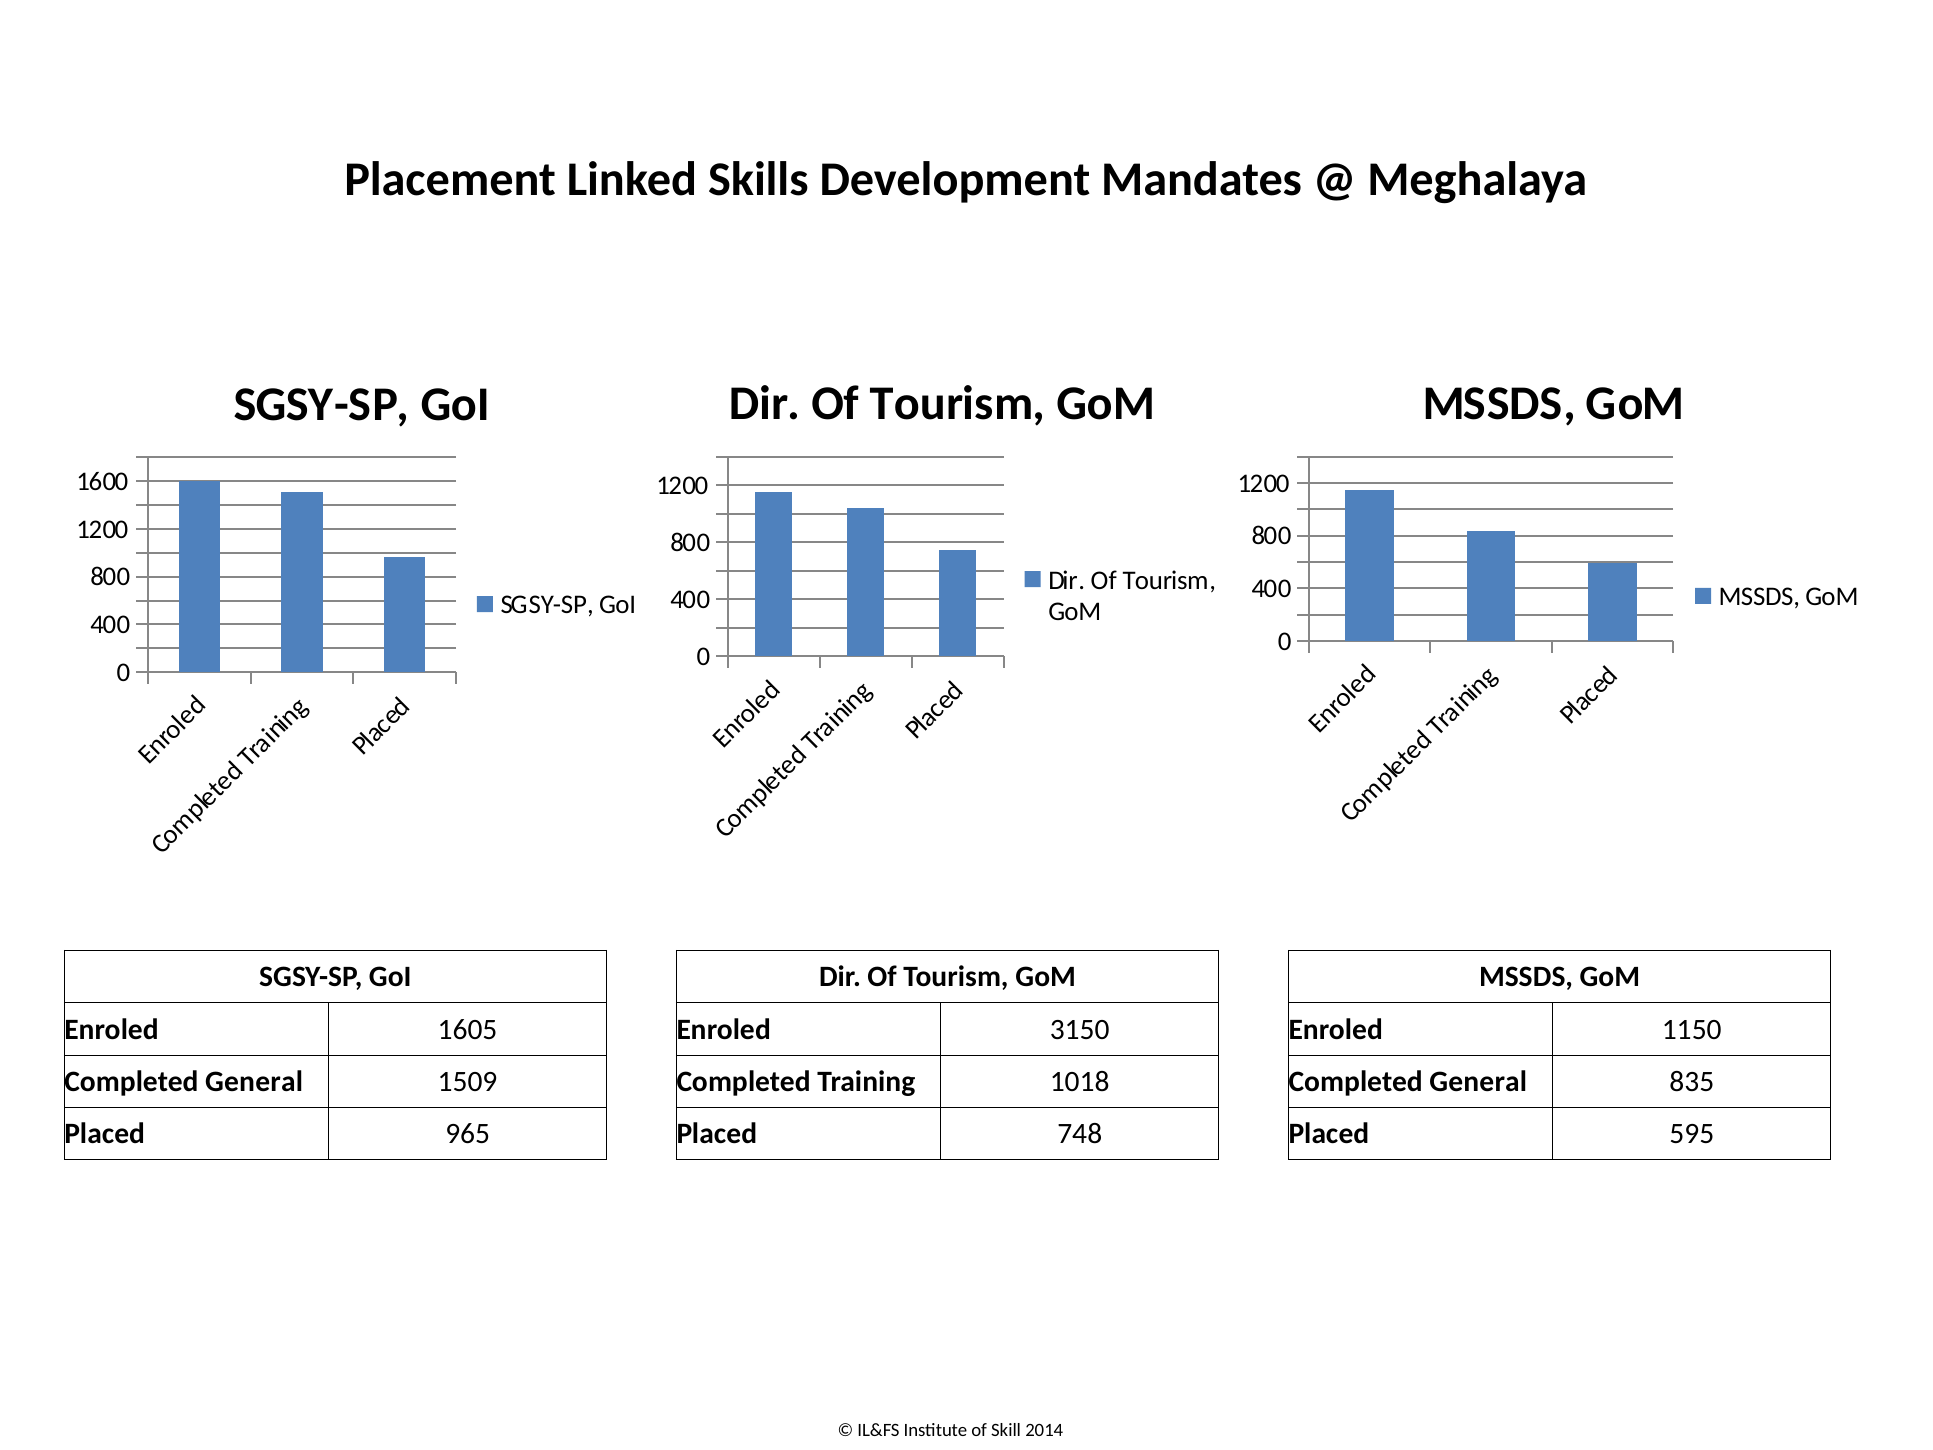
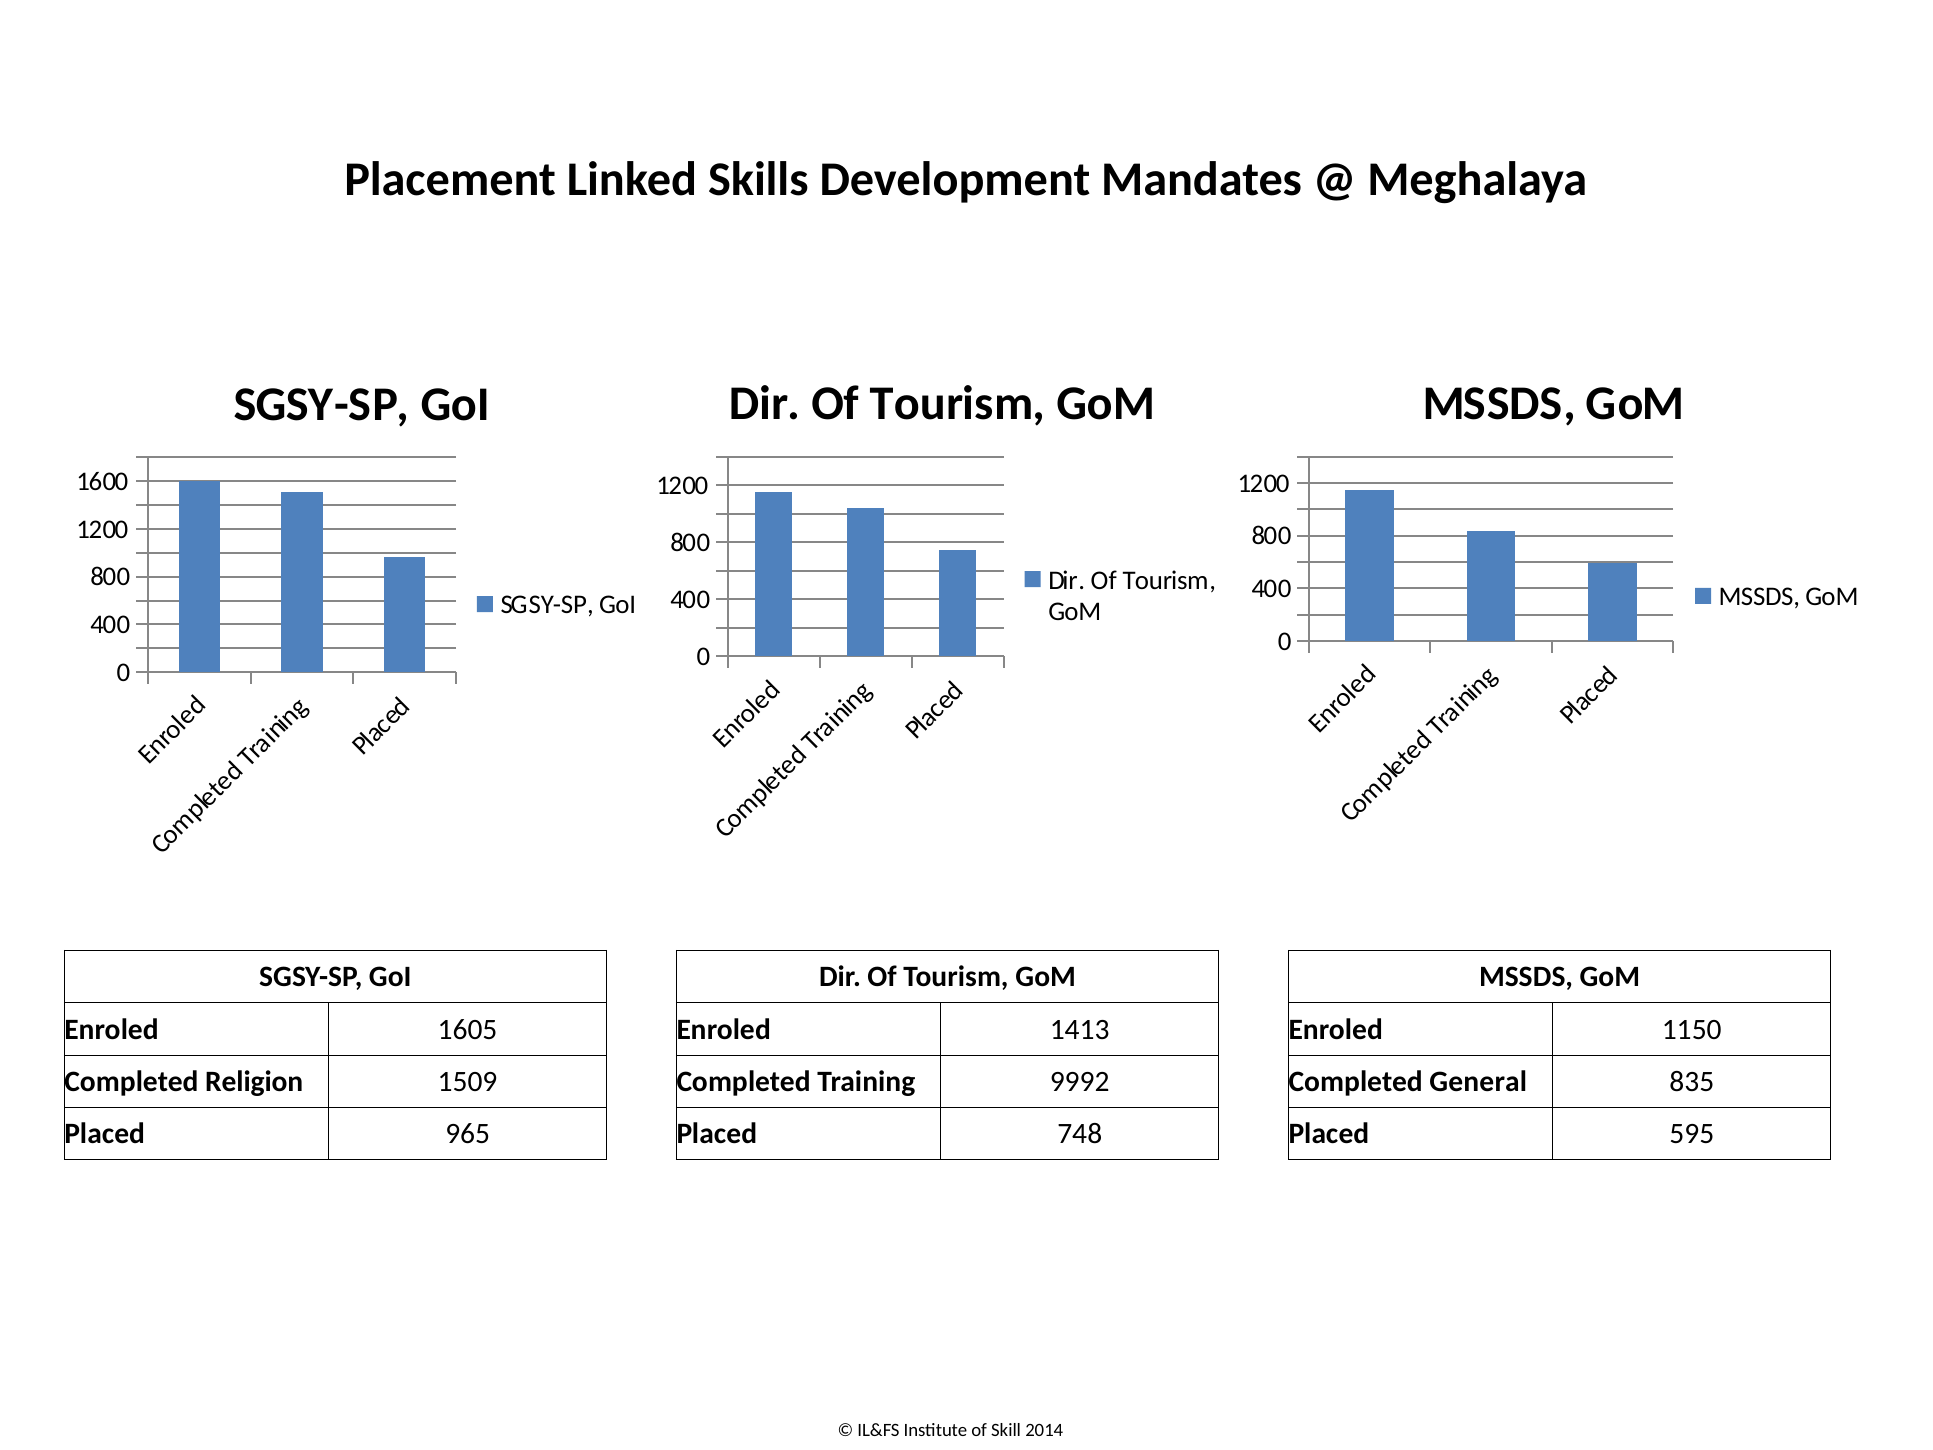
3150: 3150 -> 1413
General at (254, 1081): General -> Religion
1018: 1018 -> 9992
